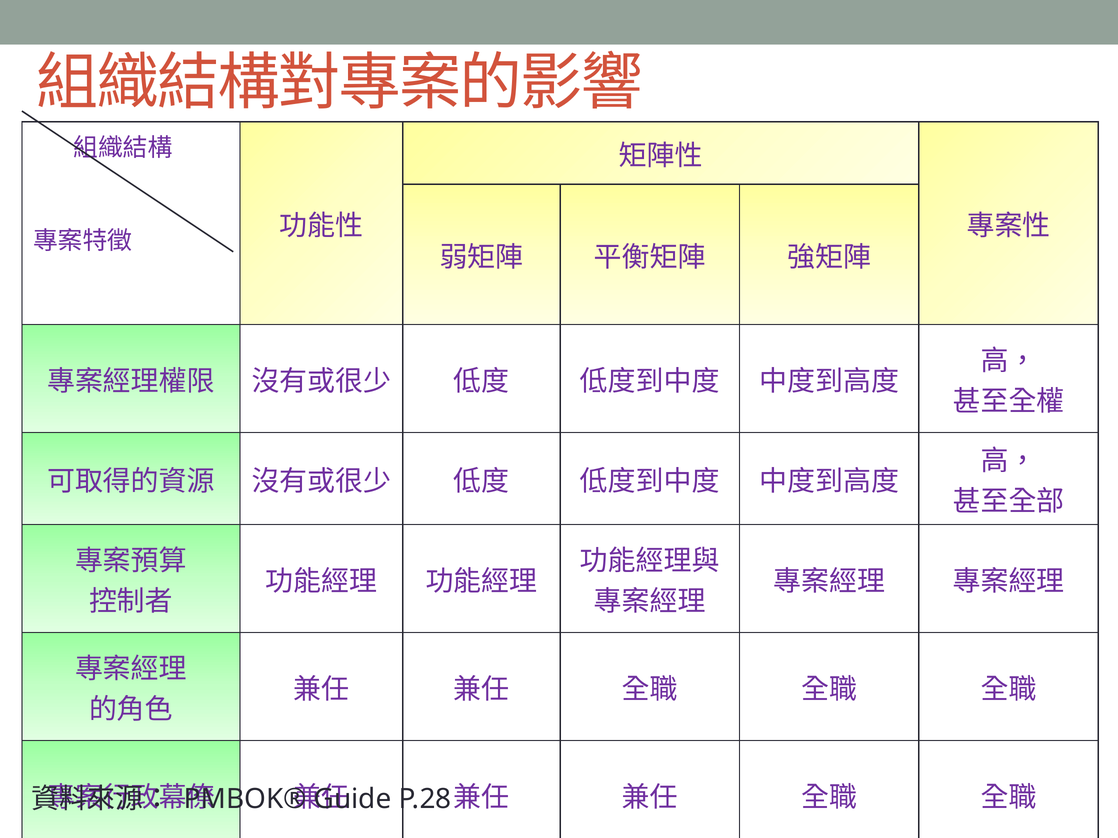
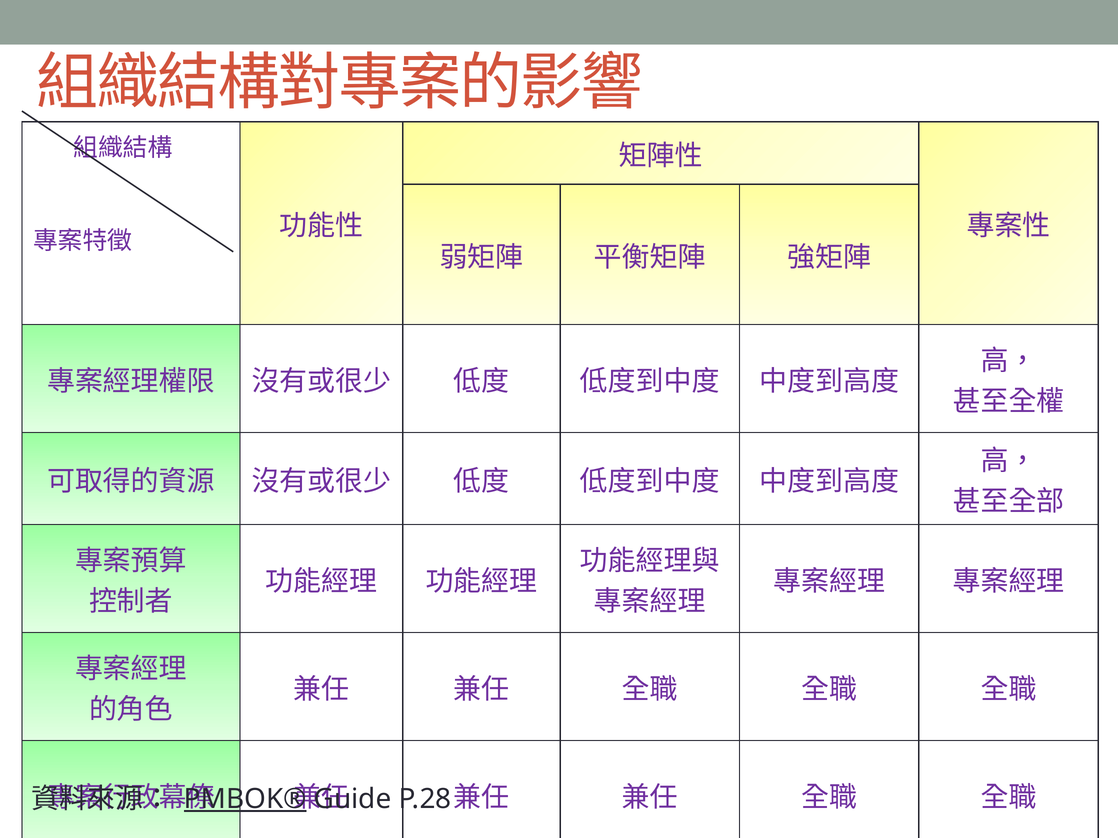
PMBOK® underline: none -> present
